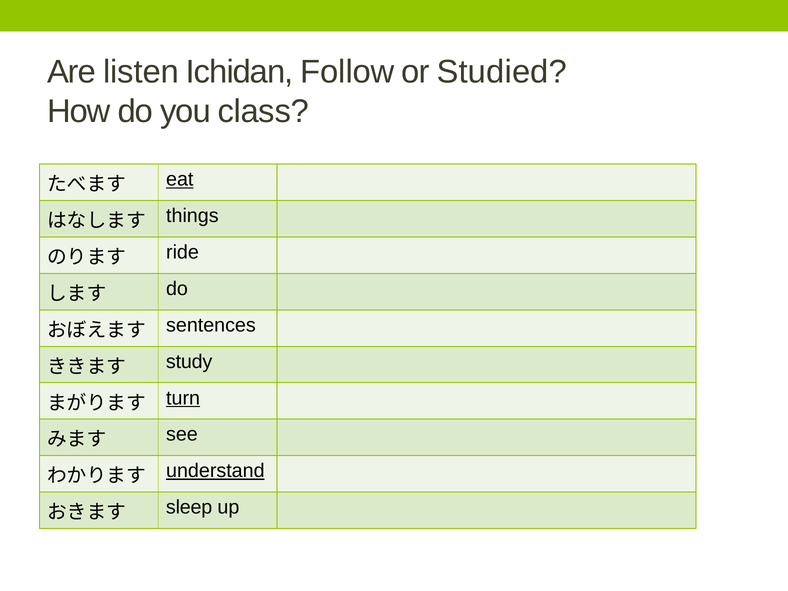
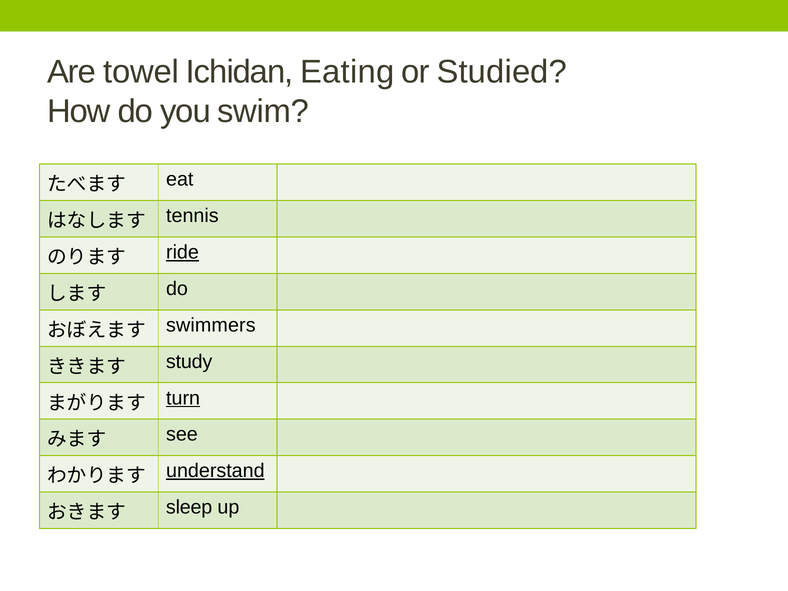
listen: listen -> towel
Follow: Follow -> Eating
class: class -> swim
eat underline: present -> none
things: things -> tennis
ride underline: none -> present
sentences: sentences -> swimmers
